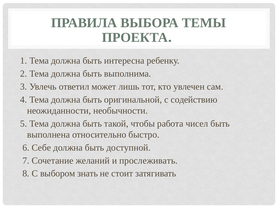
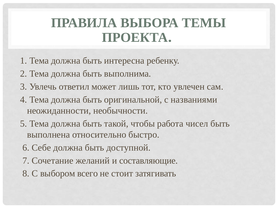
содействию: содействию -> названиями
прослеживать: прослеживать -> составляющие
знать: знать -> всего
